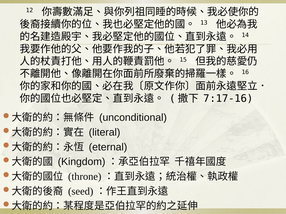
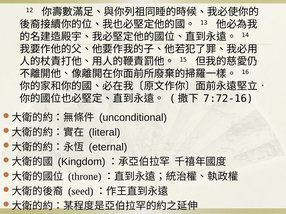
7:17-16: 7:17-16 -> 7:72-16
